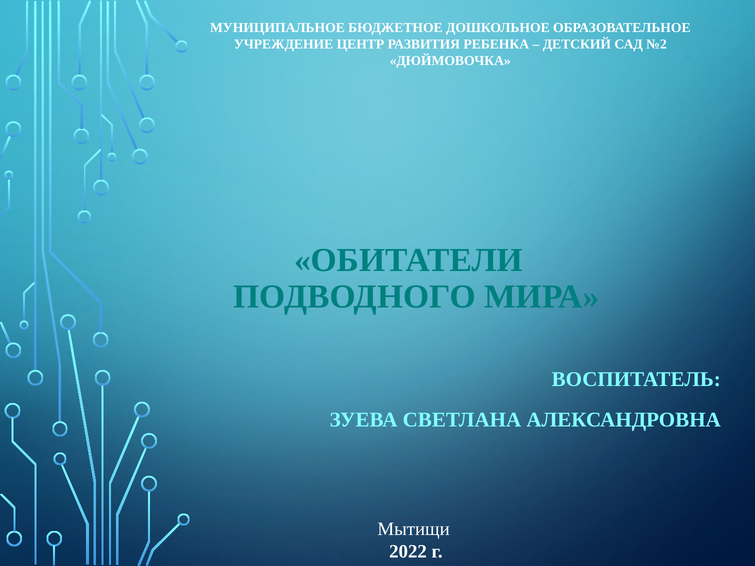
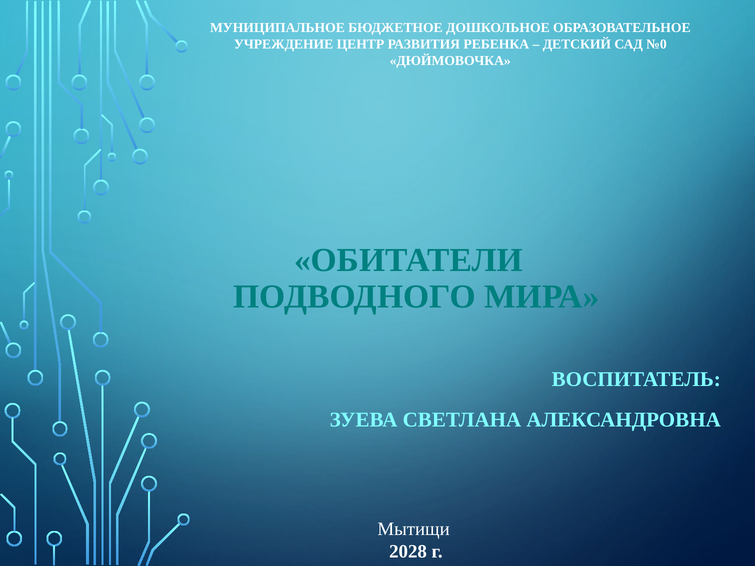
№2: №2 -> №0
2022: 2022 -> 2028
